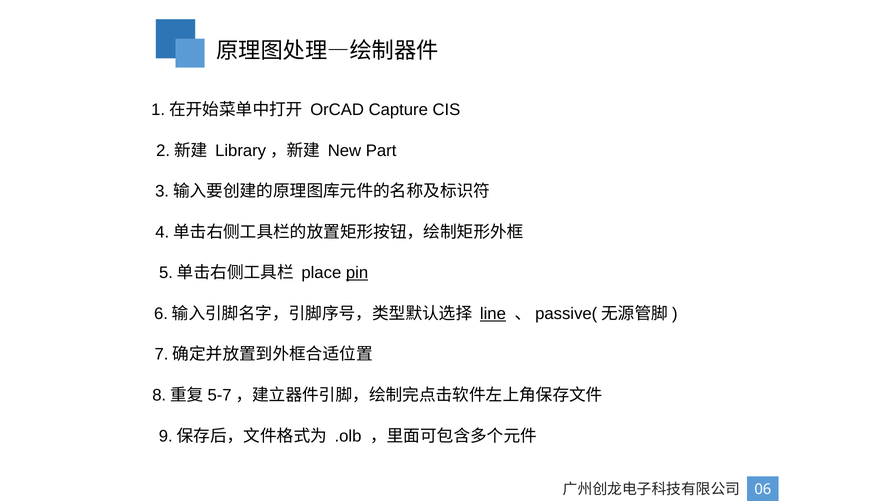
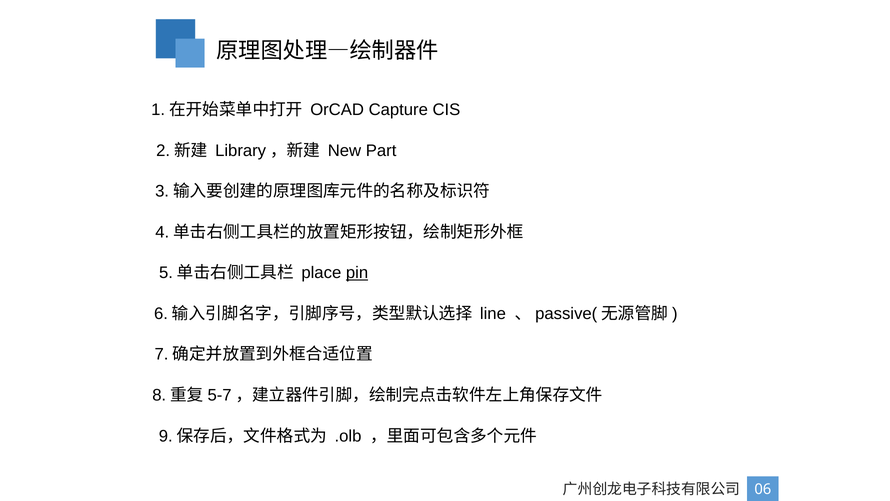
line underline: present -> none
